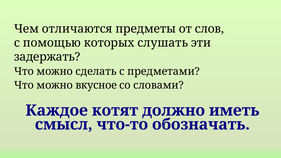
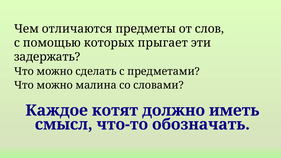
слушать: слушать -> прыгает
вкусное: вкусное -> малина
